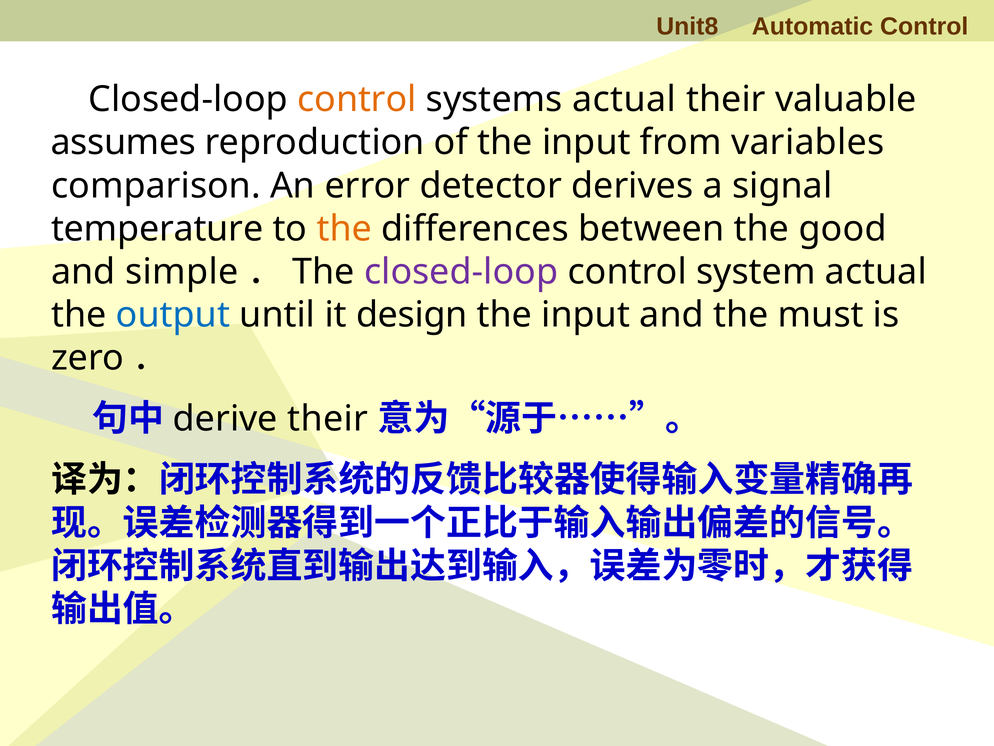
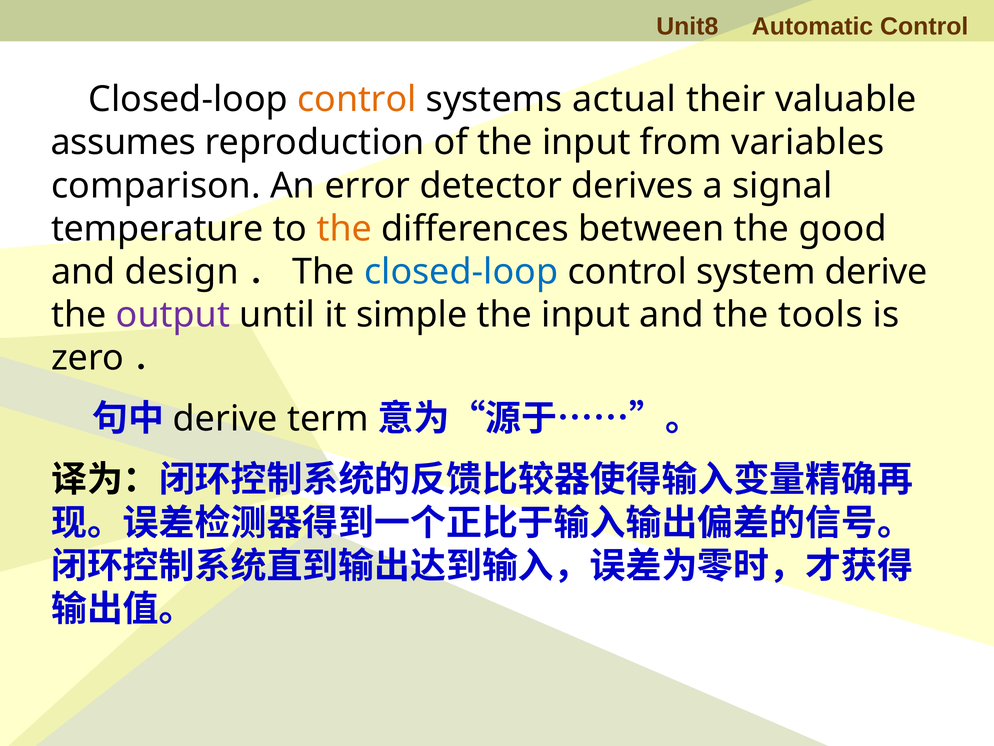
simple: simple -> design
closed-loop at (461, 272) colour: purple -> blue
system actual: actual -> derive
output colour: blue -> purple
design: design -> simple
must: must -> tools
derive their: their -> term
